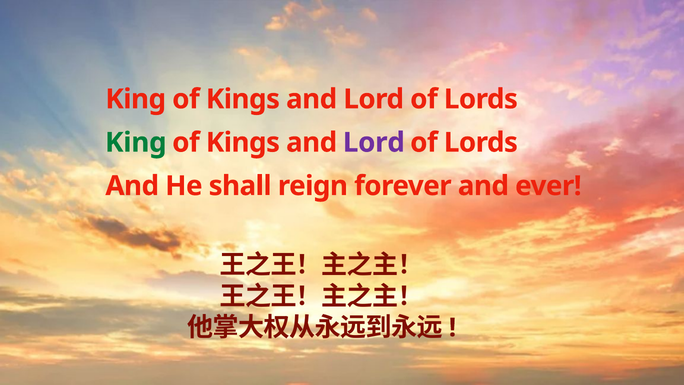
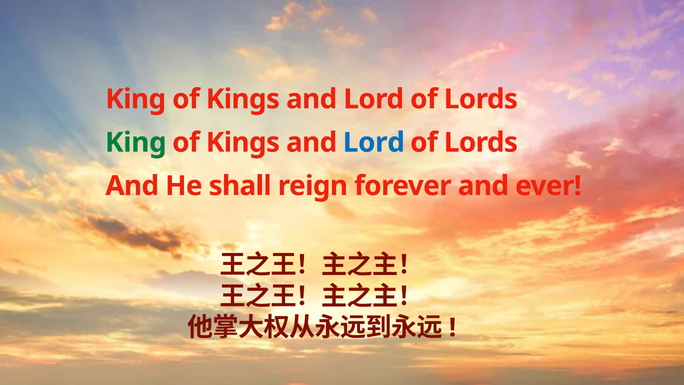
Lord at (374, 142) colour: purple -> blue
